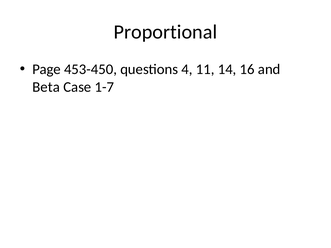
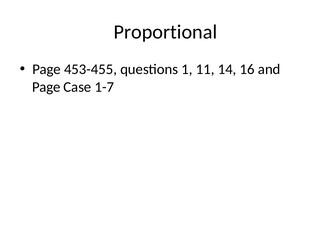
453-450: 453-450 -> 453-455
4: 4 -> 1
Beta at (46, 87): Beta -> Page
